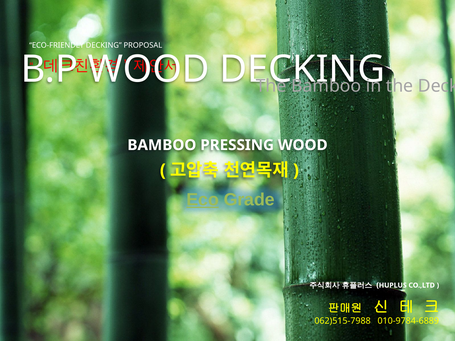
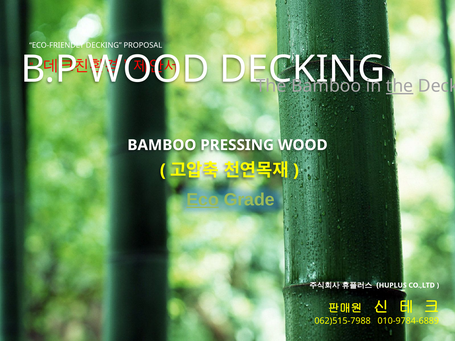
the at (400, 86) underline: none -> present
